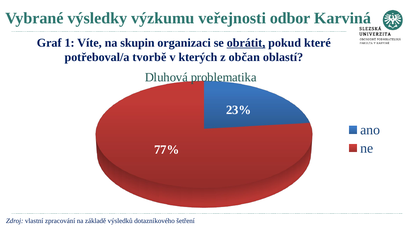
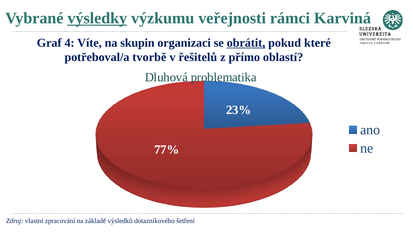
výsledky underline: none -> present
odbor: odbor -> rámci
1: 1 -> 4
kterých: kterých -> řešitelů
občan: občan -> přímo
